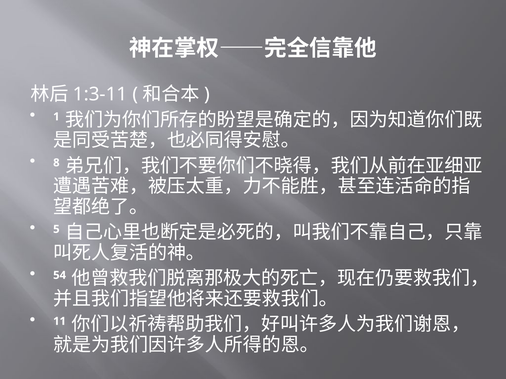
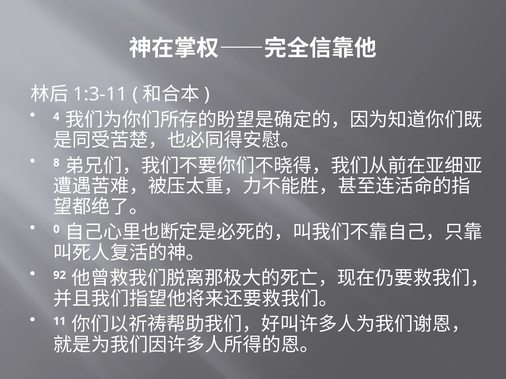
1: 1 -> 4
5: 5 -> 0
54: 54 -> 92
